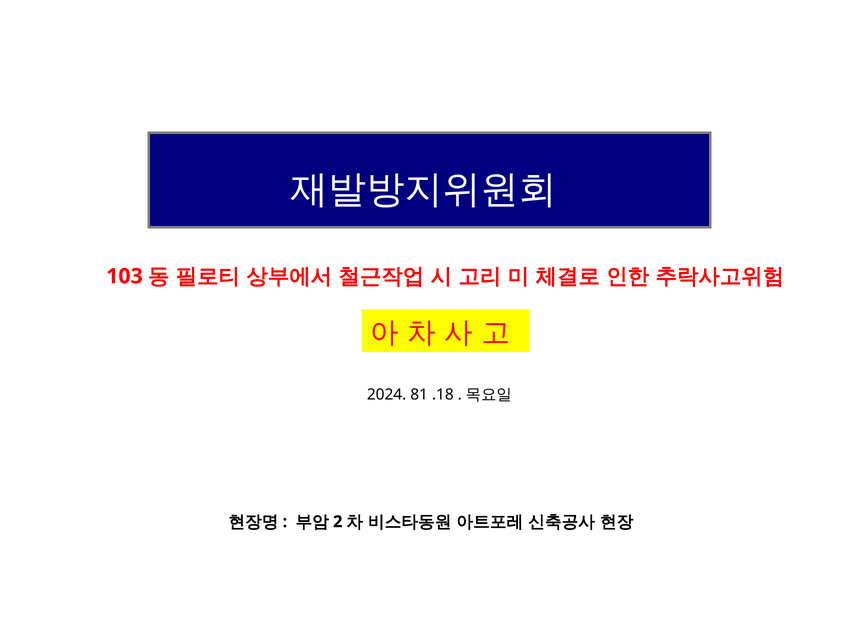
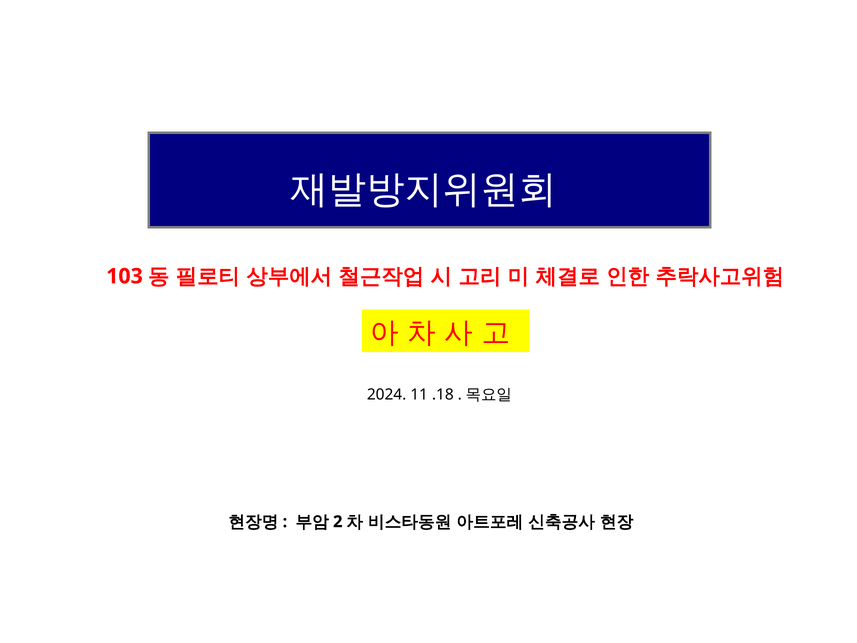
81: 81 -> 11
